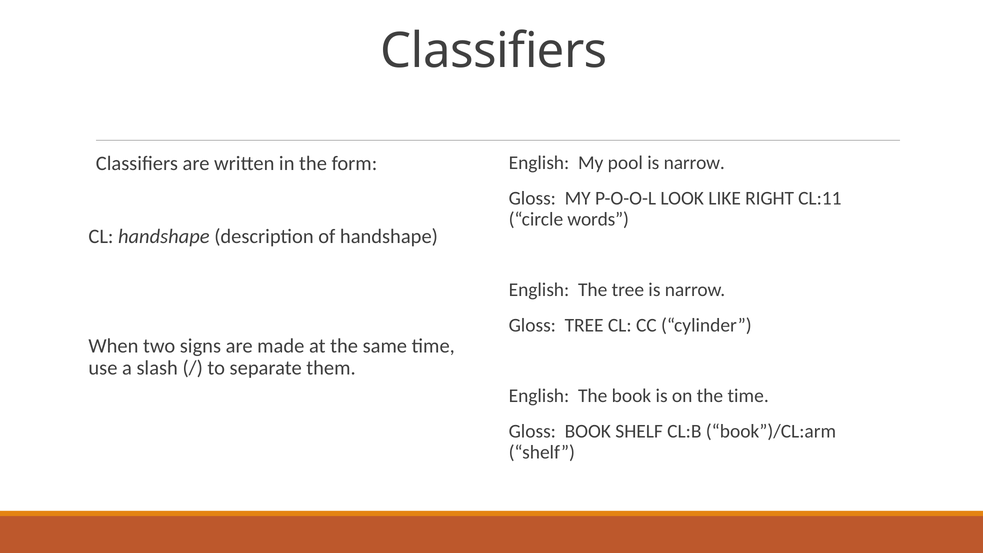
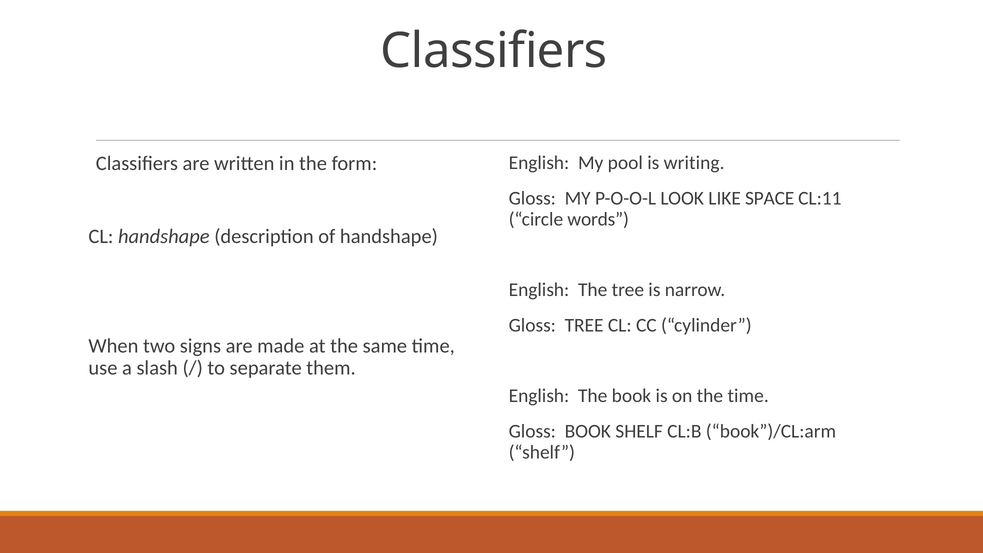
pool is narrow: narrow -> writing
RIGHT: RIGHT -> SPACE
